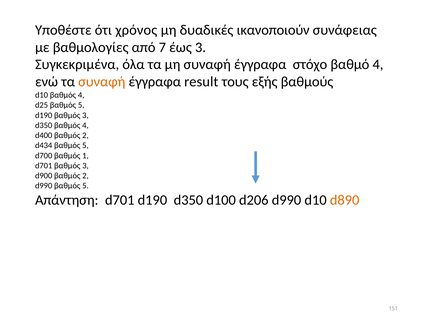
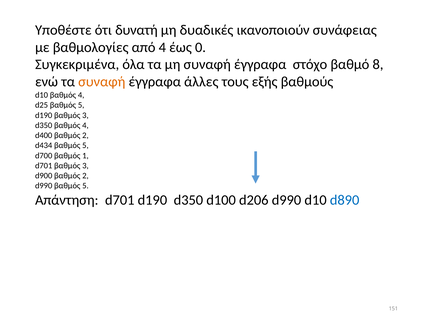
χρόνος: χρόνος -> δυνατή
από 7: 7 -> 4
έως 3: 3 -> 0
βαθμό 4: 4 -> 8
result: result -> άλλες
d890 colour: orange -> blue
